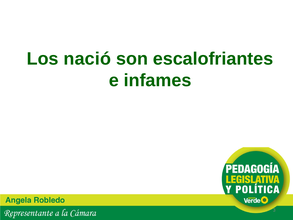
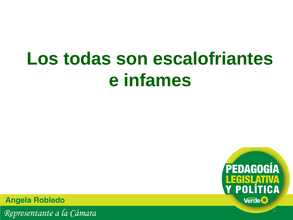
nació: nació -> todas
